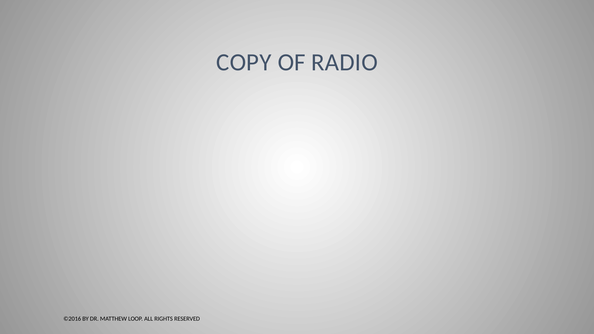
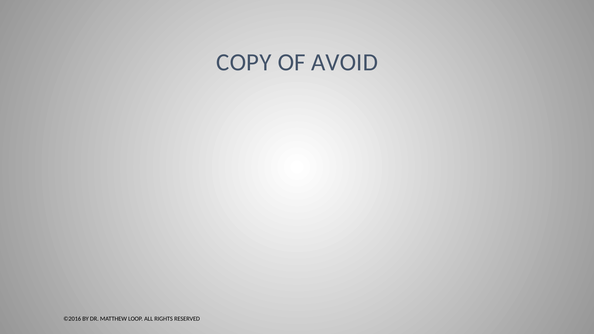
RADIO: RADIO -> AVOID
